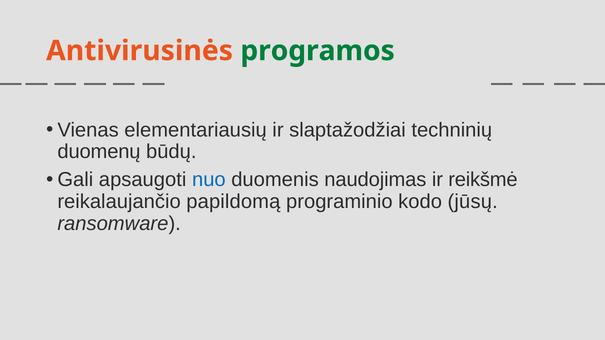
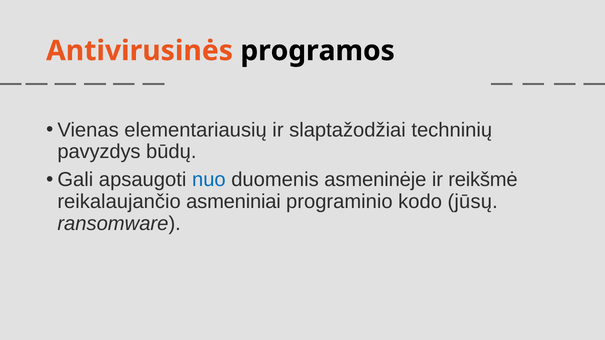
programos colour: green -> black
duomenų: duomenų -> pavyzdys
naudojimas: naudojimas -> asmeninėje
papildomą: papildomą -> asmeniniai
